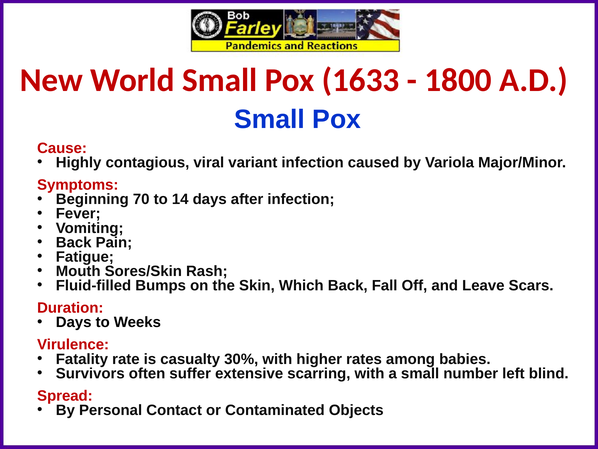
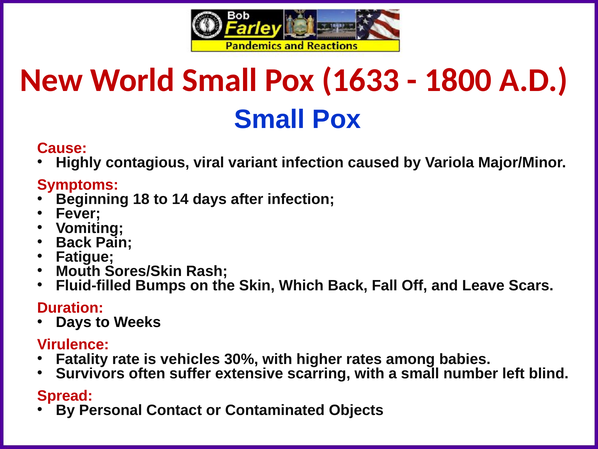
70: 70 -> 18
casualty: casualty -> vehicles
